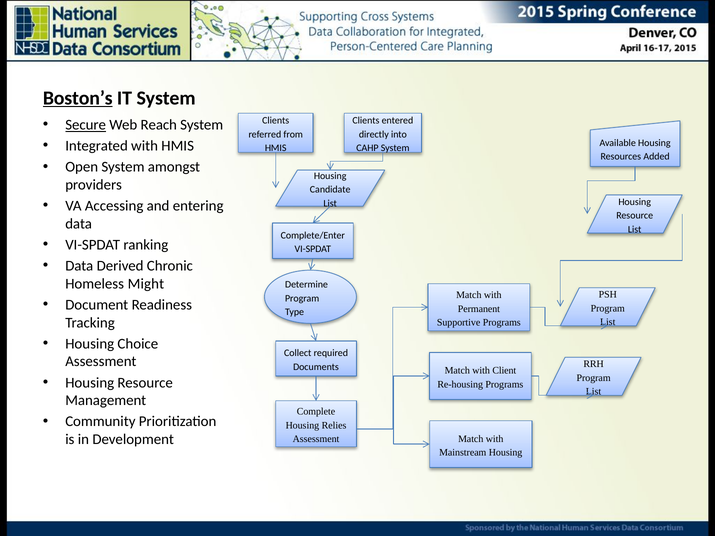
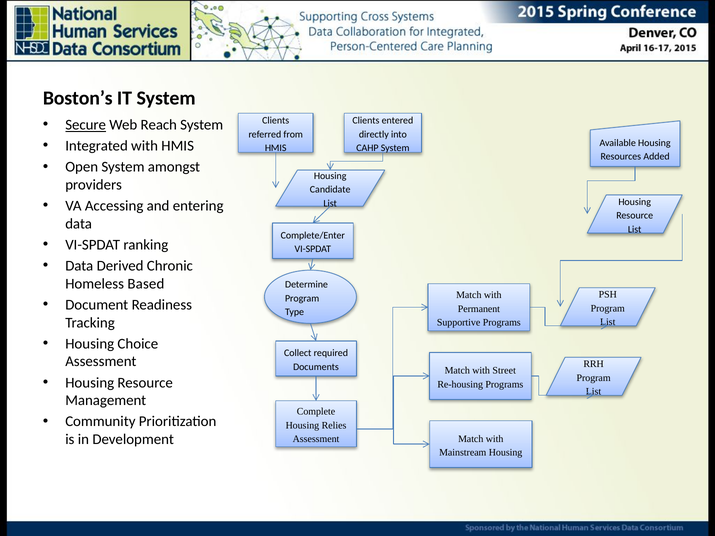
Boston’s underline: present -> none
Might: Might -> Based
Client: Client -> Street
